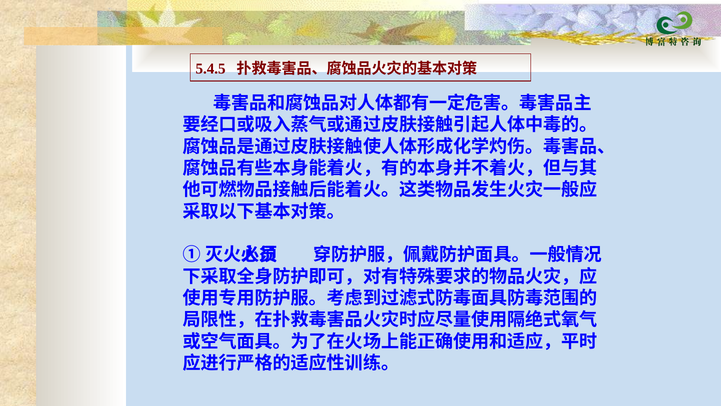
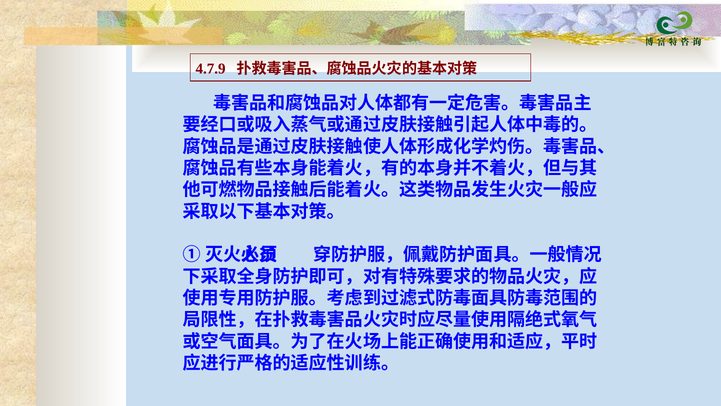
5.4.5: 5.4.5 -> 4.7.9
